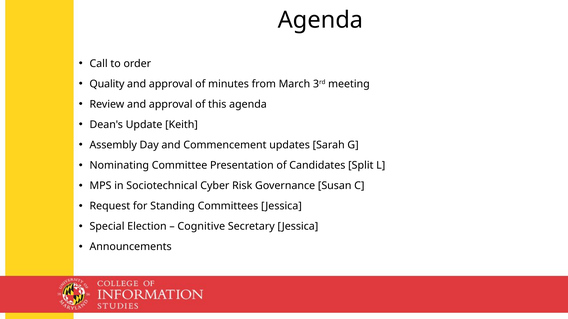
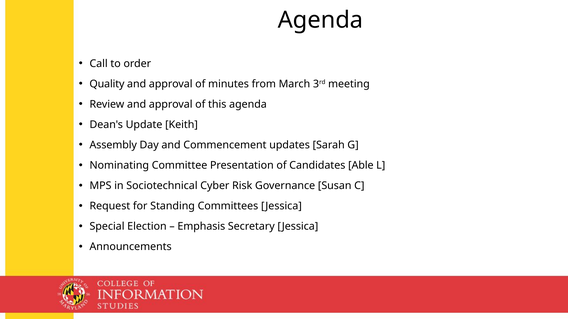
Split: Split -> Able
Cognitive: Cognitive -> Emphasis
